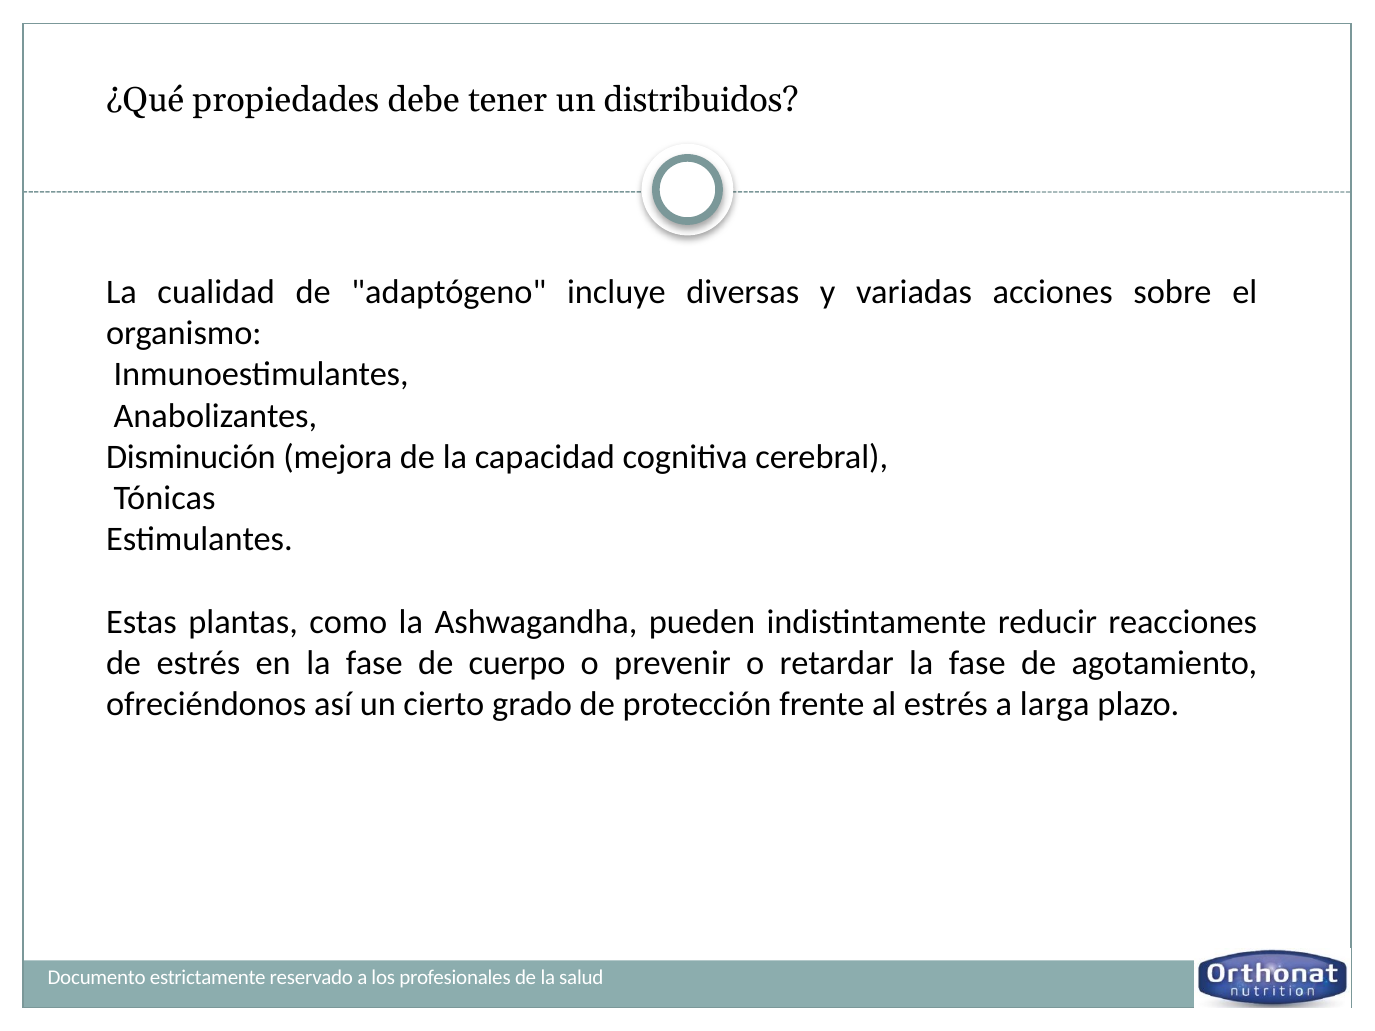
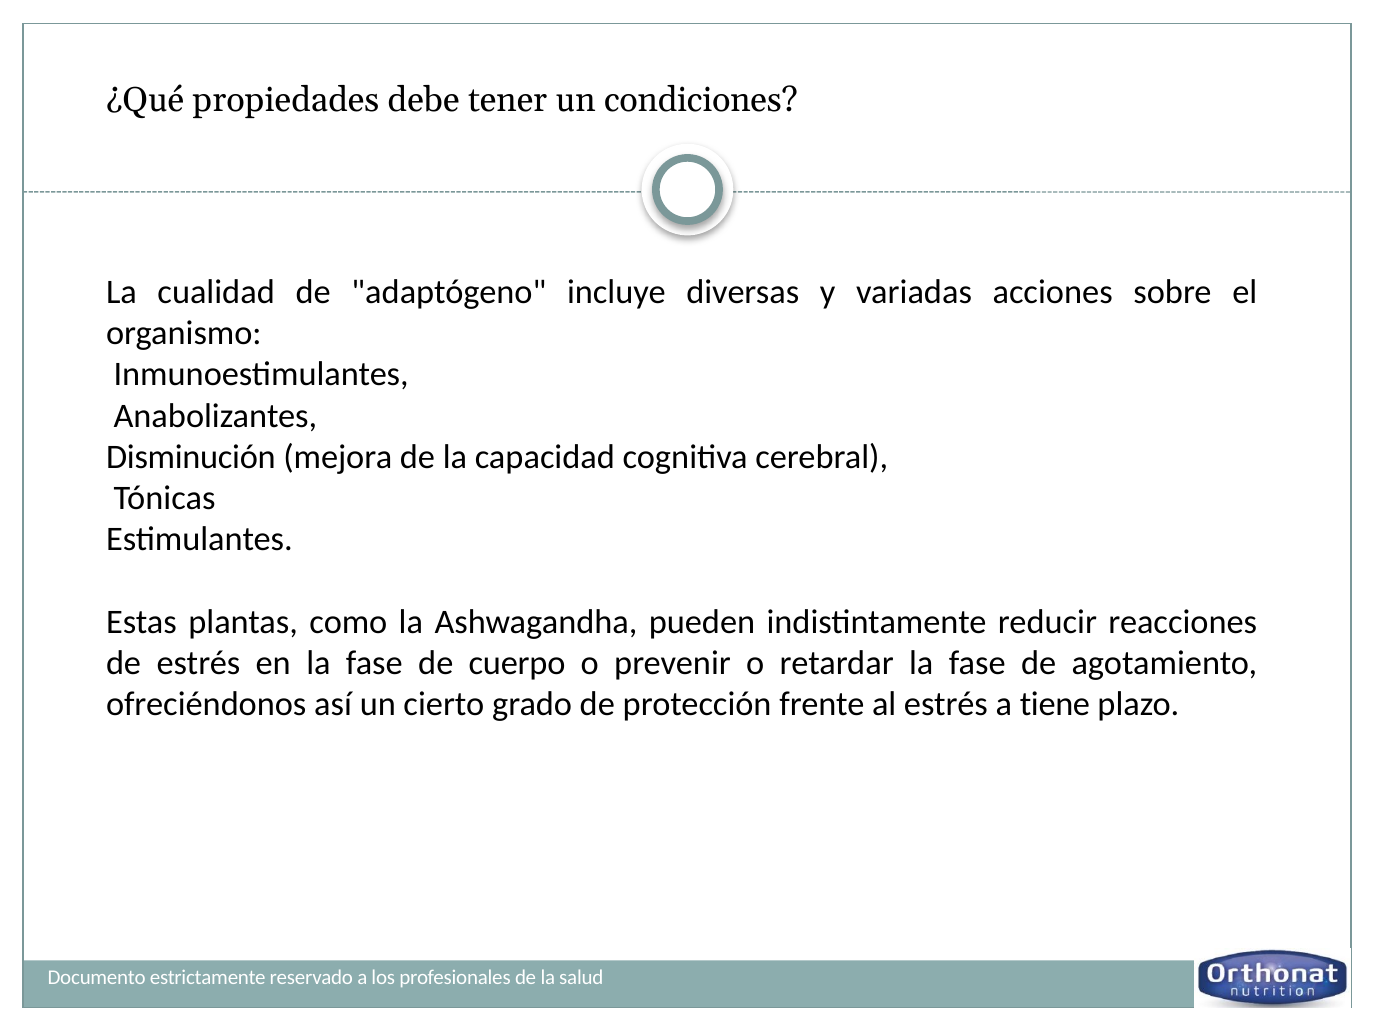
distribuidos: distribuidos -> condiciones
larga: larga -> tiene
